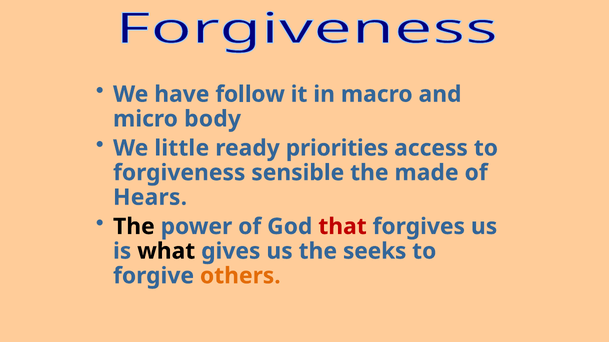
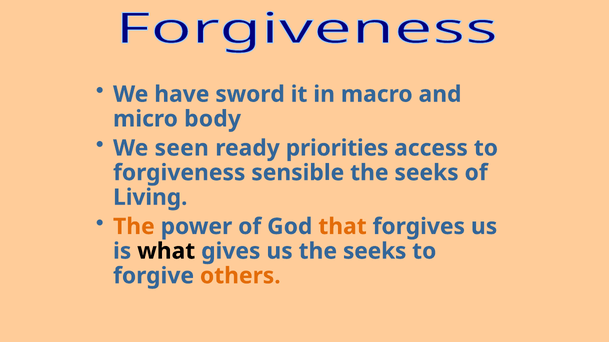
follow: follow -> sword
little: little -> seen
made at (427, 173): made -> seeks
Hears: Hears -> Living
The at (134, 227) colour: black -> orange
that colour: red -> orange
